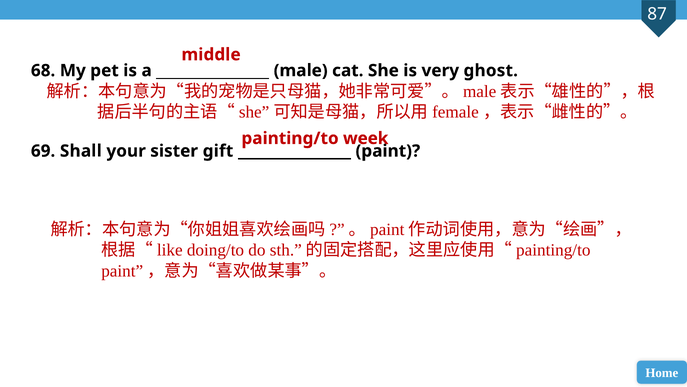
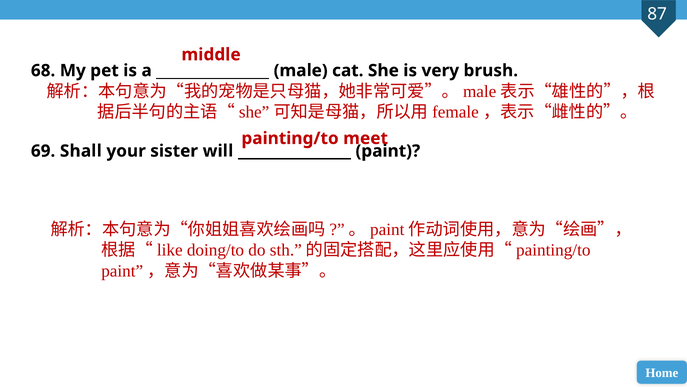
ghost: ghost -> brush
week: week -> meet
gift: gift -> will
